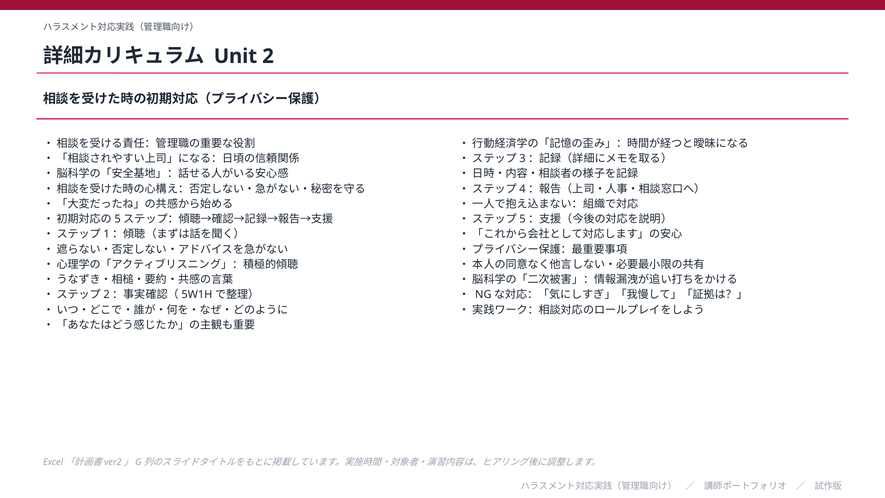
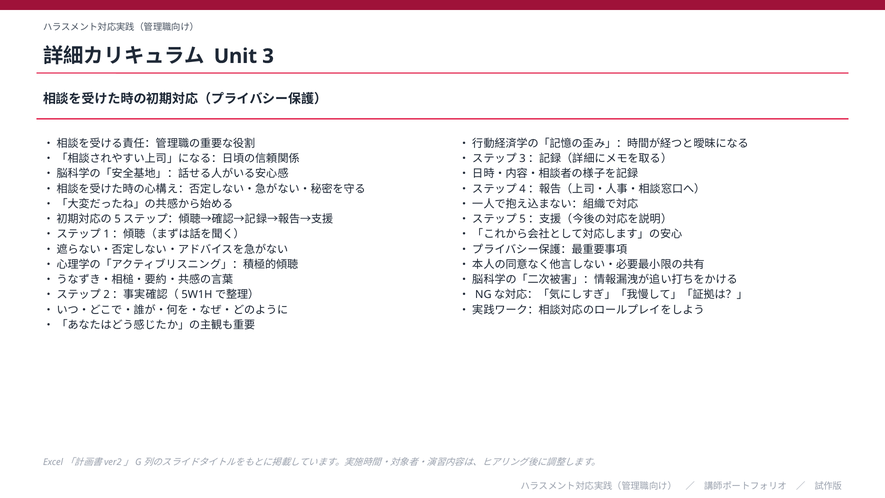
2: 2 -> 3
